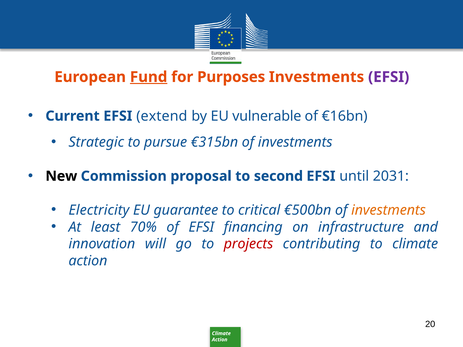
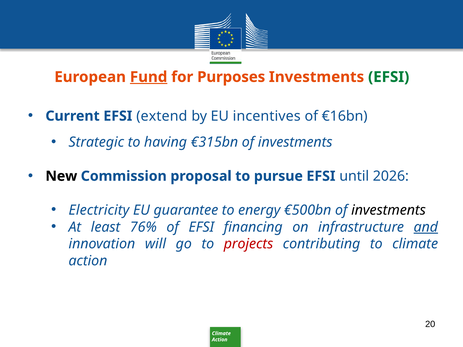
EFSI at (389, 77) colour: purple -> green
vulnerable: vulnerable -> incentives
pursue: pursue -> having
second: second -> pursue
2031: 2031 -> 2026
critical: critical -> energy
investments at (388, 210) colour: orange -> black
70%: 70% -> 76%
and underline: none -> present
